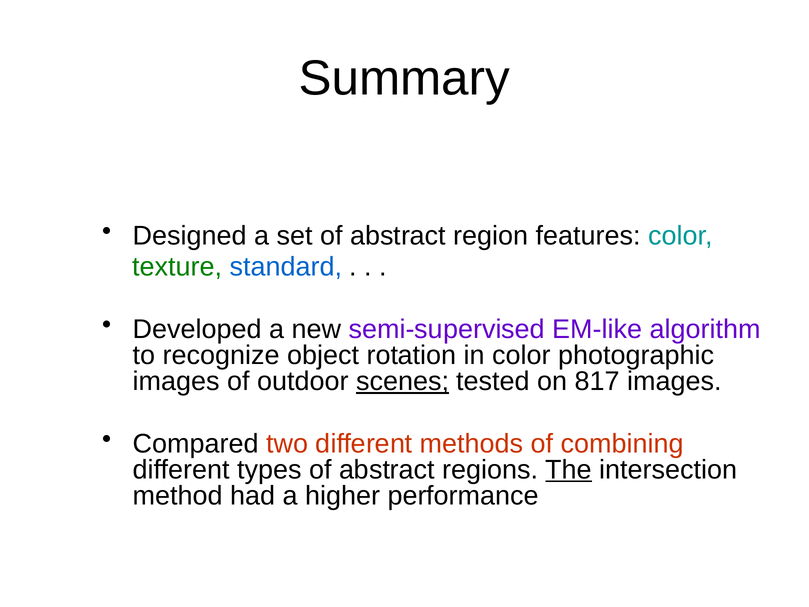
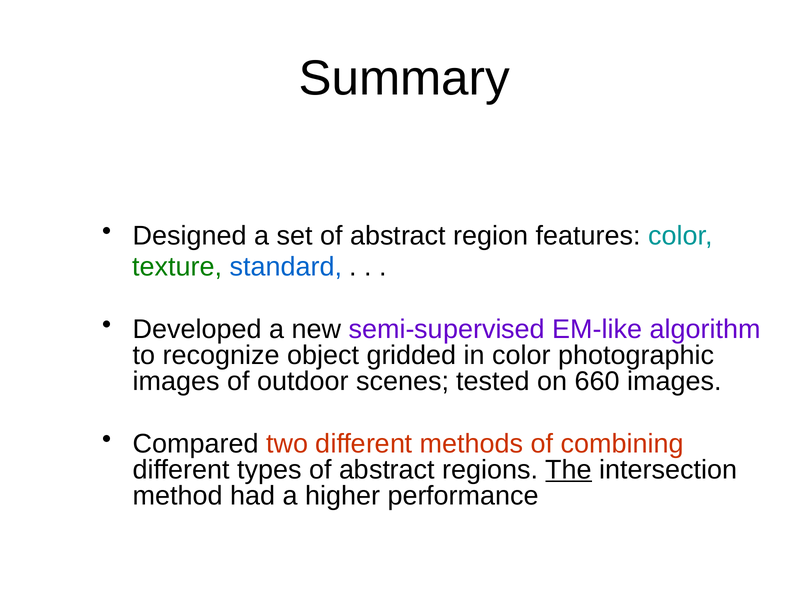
rotation: rotation -> gridded
scenes underline: present -> none
817: 817 -> 660
